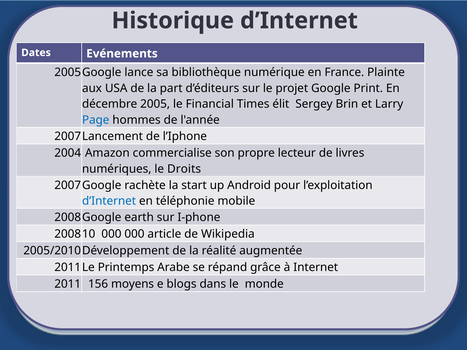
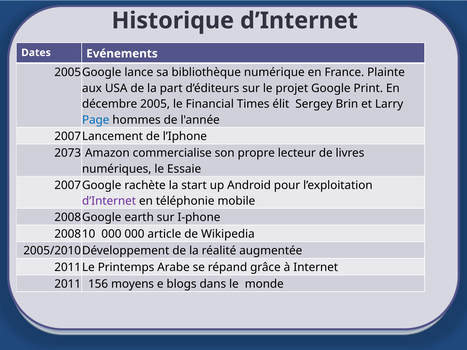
2004: 2004 -> 2073
Droits: Droits -> Essaie
d’Internet at (109, 201) colour: blue -> purple
